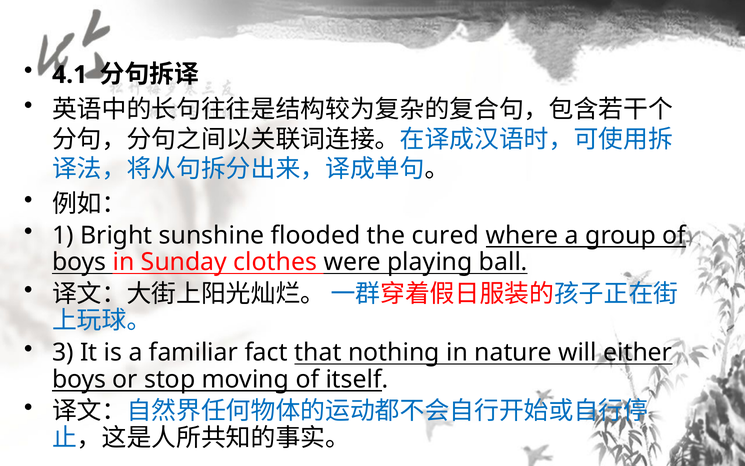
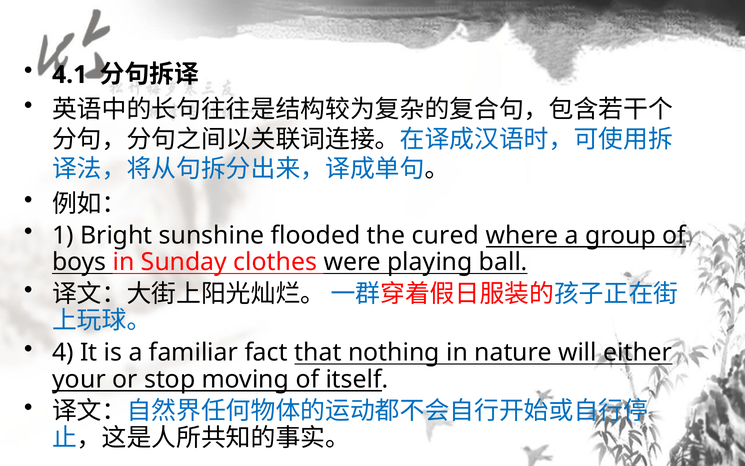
3: 3 -> 4
boys at (79, 379): boys -> your
